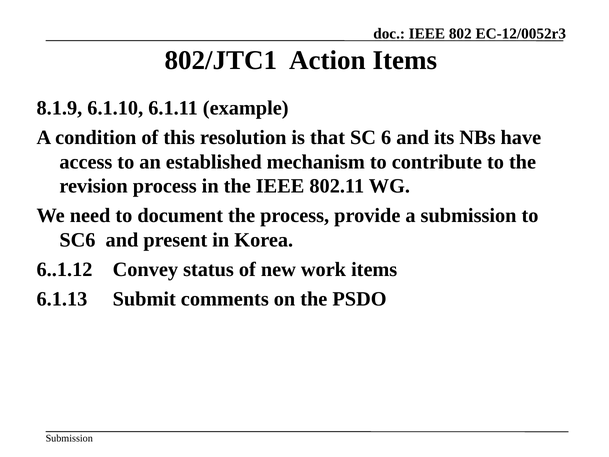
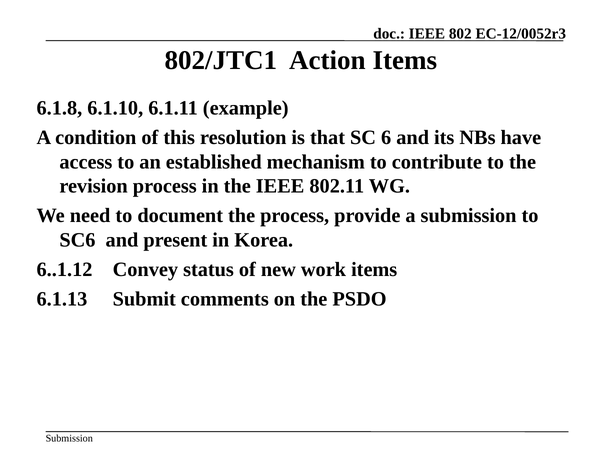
8.1.9: 8.1.9 -> 6.1.8
